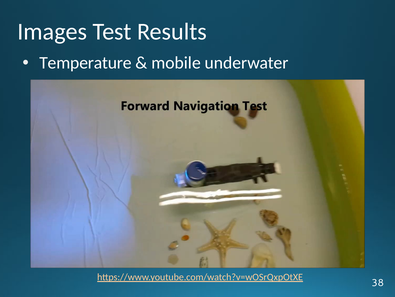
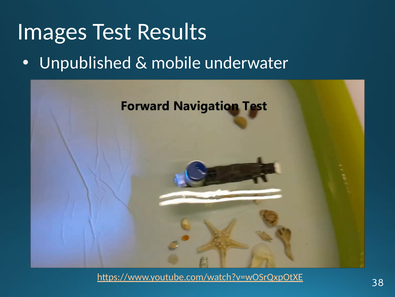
Temperature: Temperature -> Unpublished
